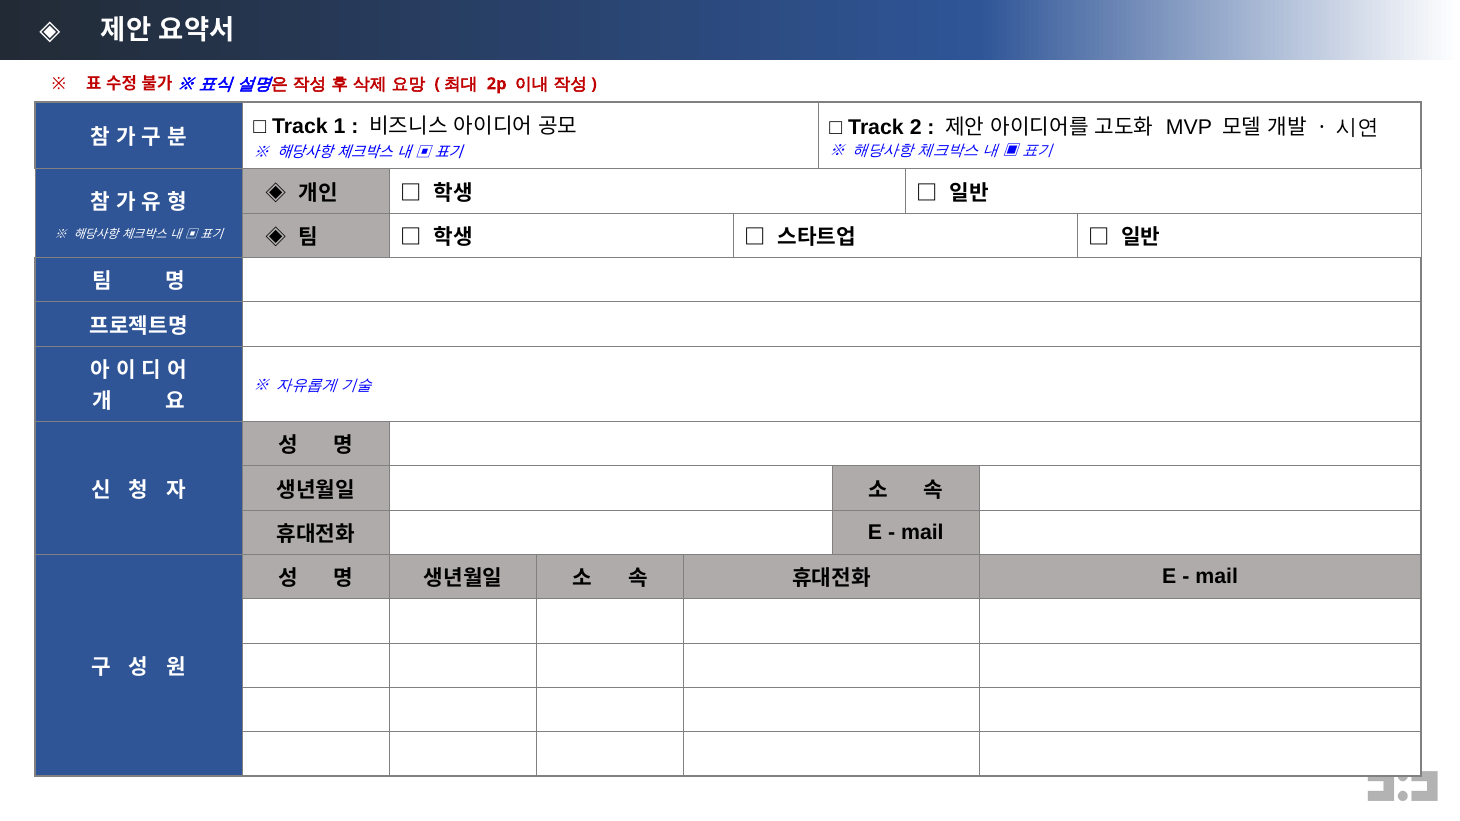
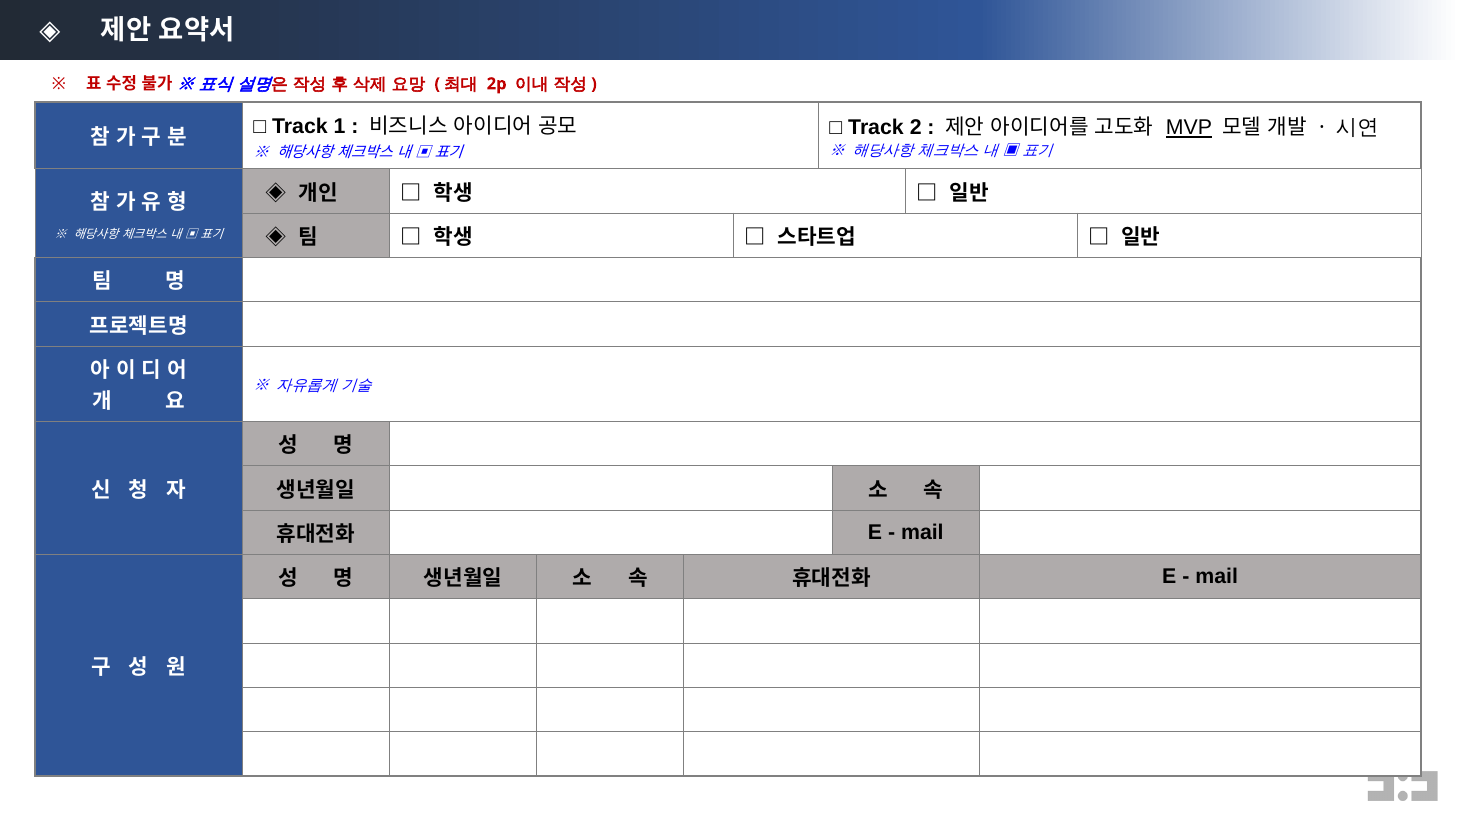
MVP underline: none -> present
